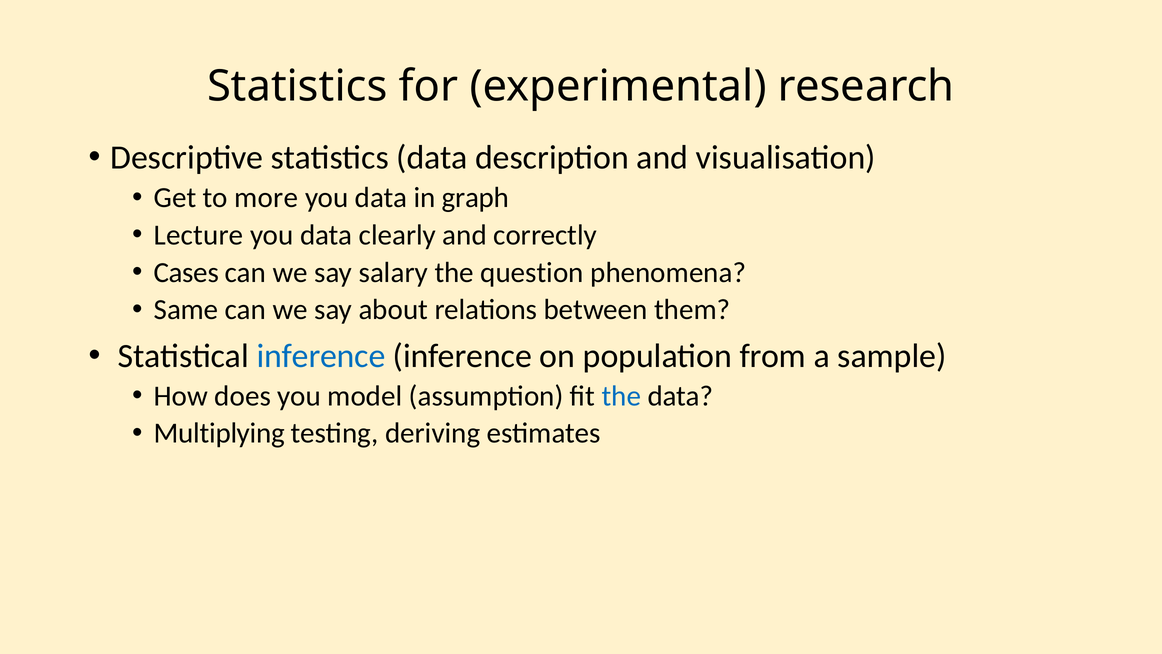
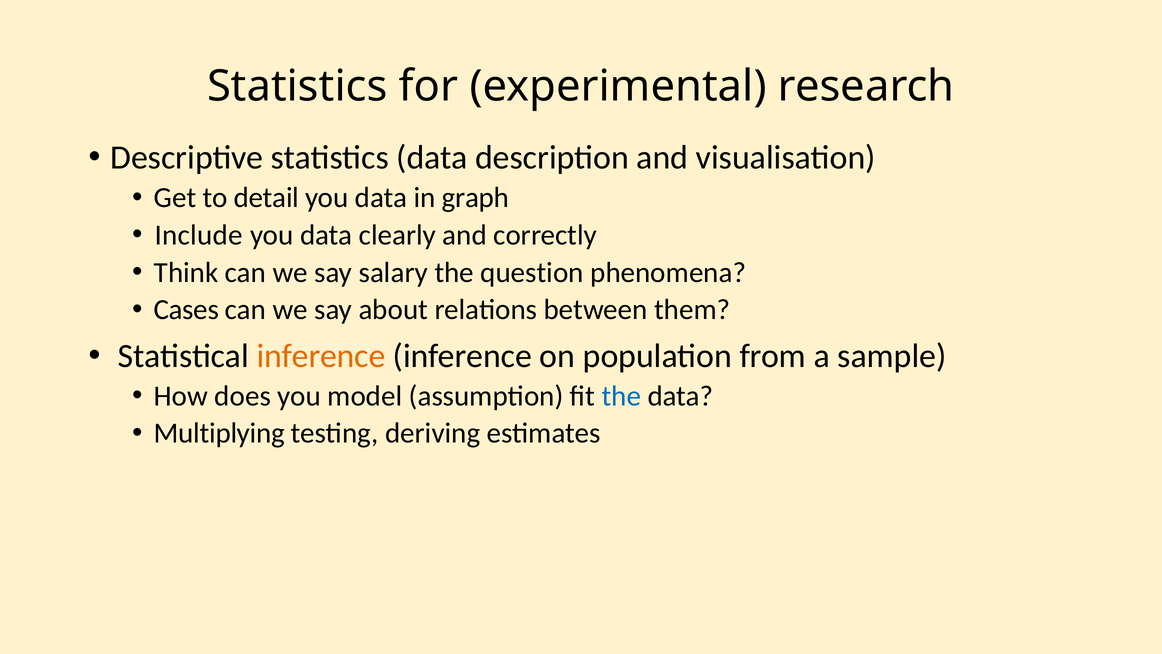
more: more -> detail
Lecture: Lecture -> Include
Cases: Cases -> Think
Same: Same -> Cases
inference at (321, 356) colour: blue -> orange
